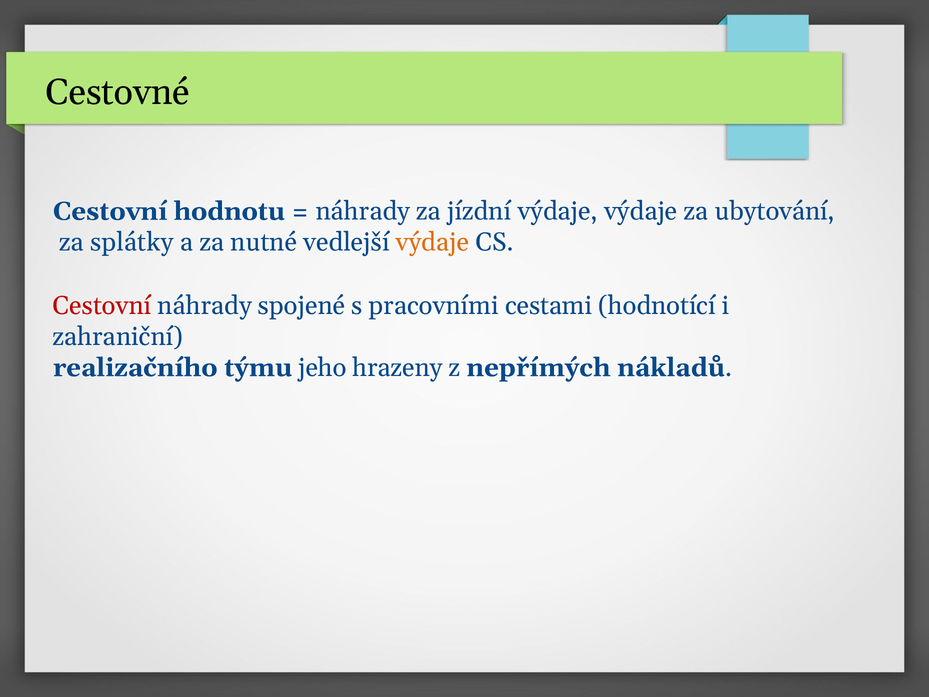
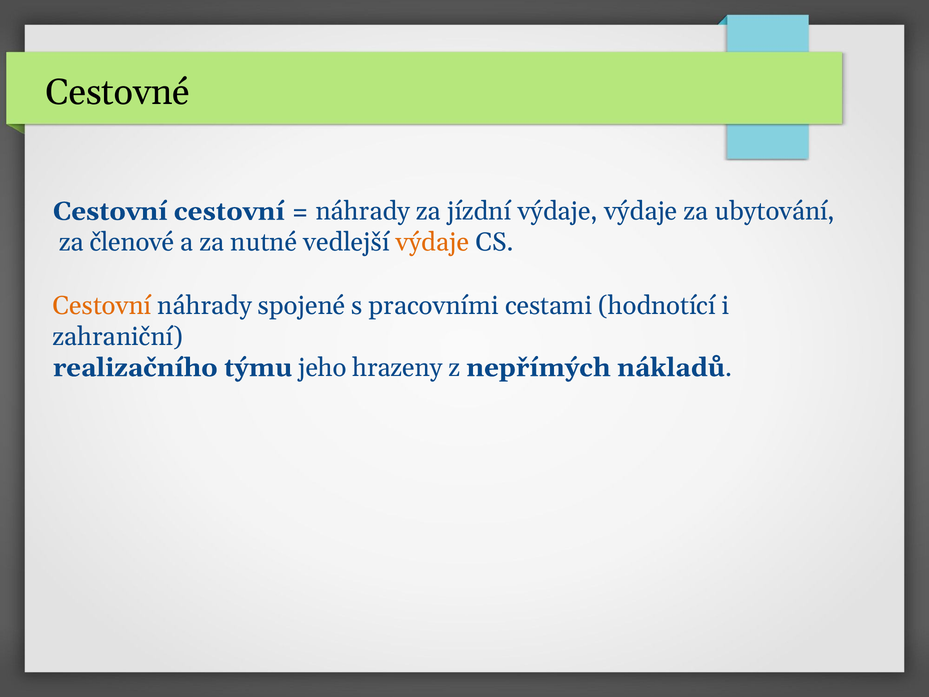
Cestovní hodnotu: hodnotu -> cestovní
splátky: splátky -> členové
Cestovní at (102, 306) colour: red -> orange
